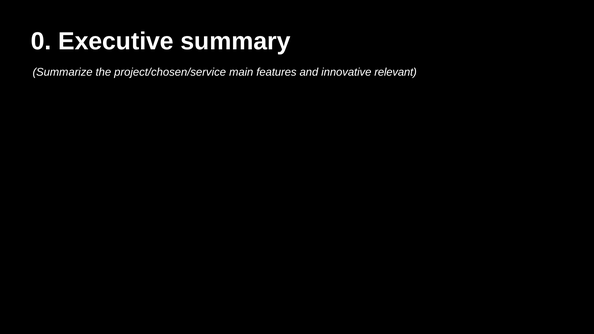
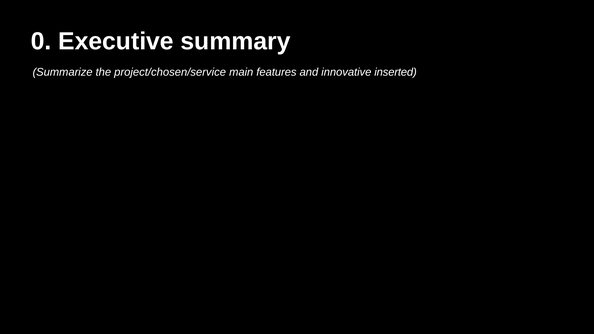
relevant: relevant -> inserted
